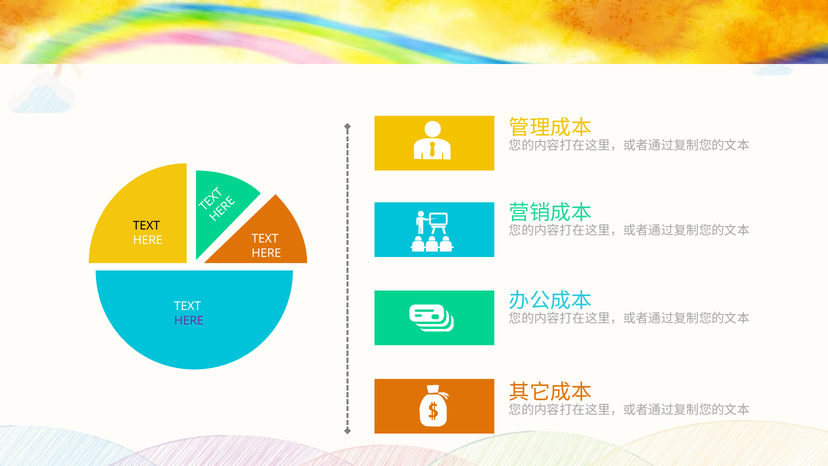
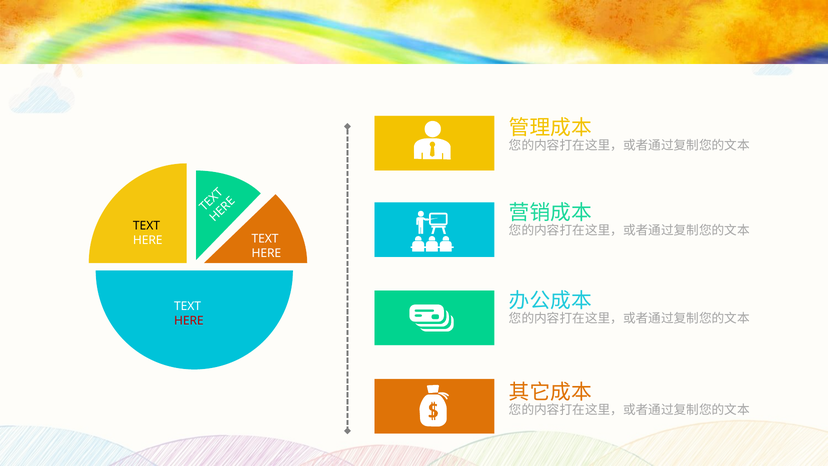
HERE at (189, 321) colour: purple -> red
